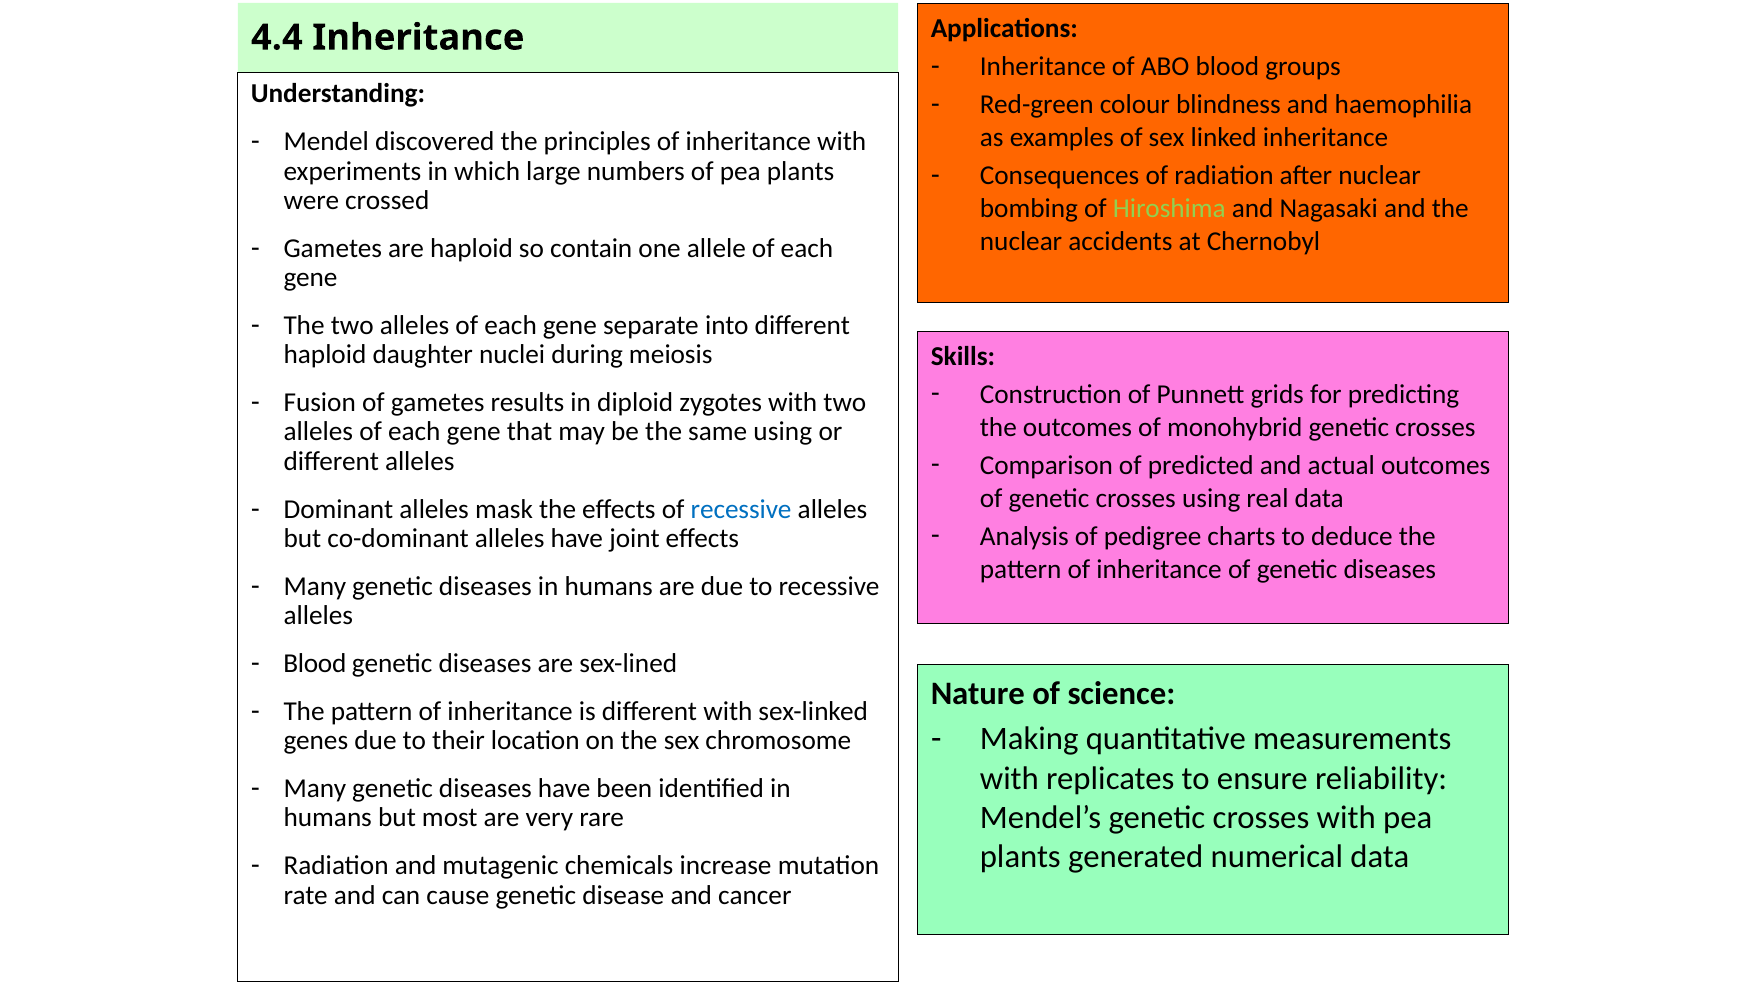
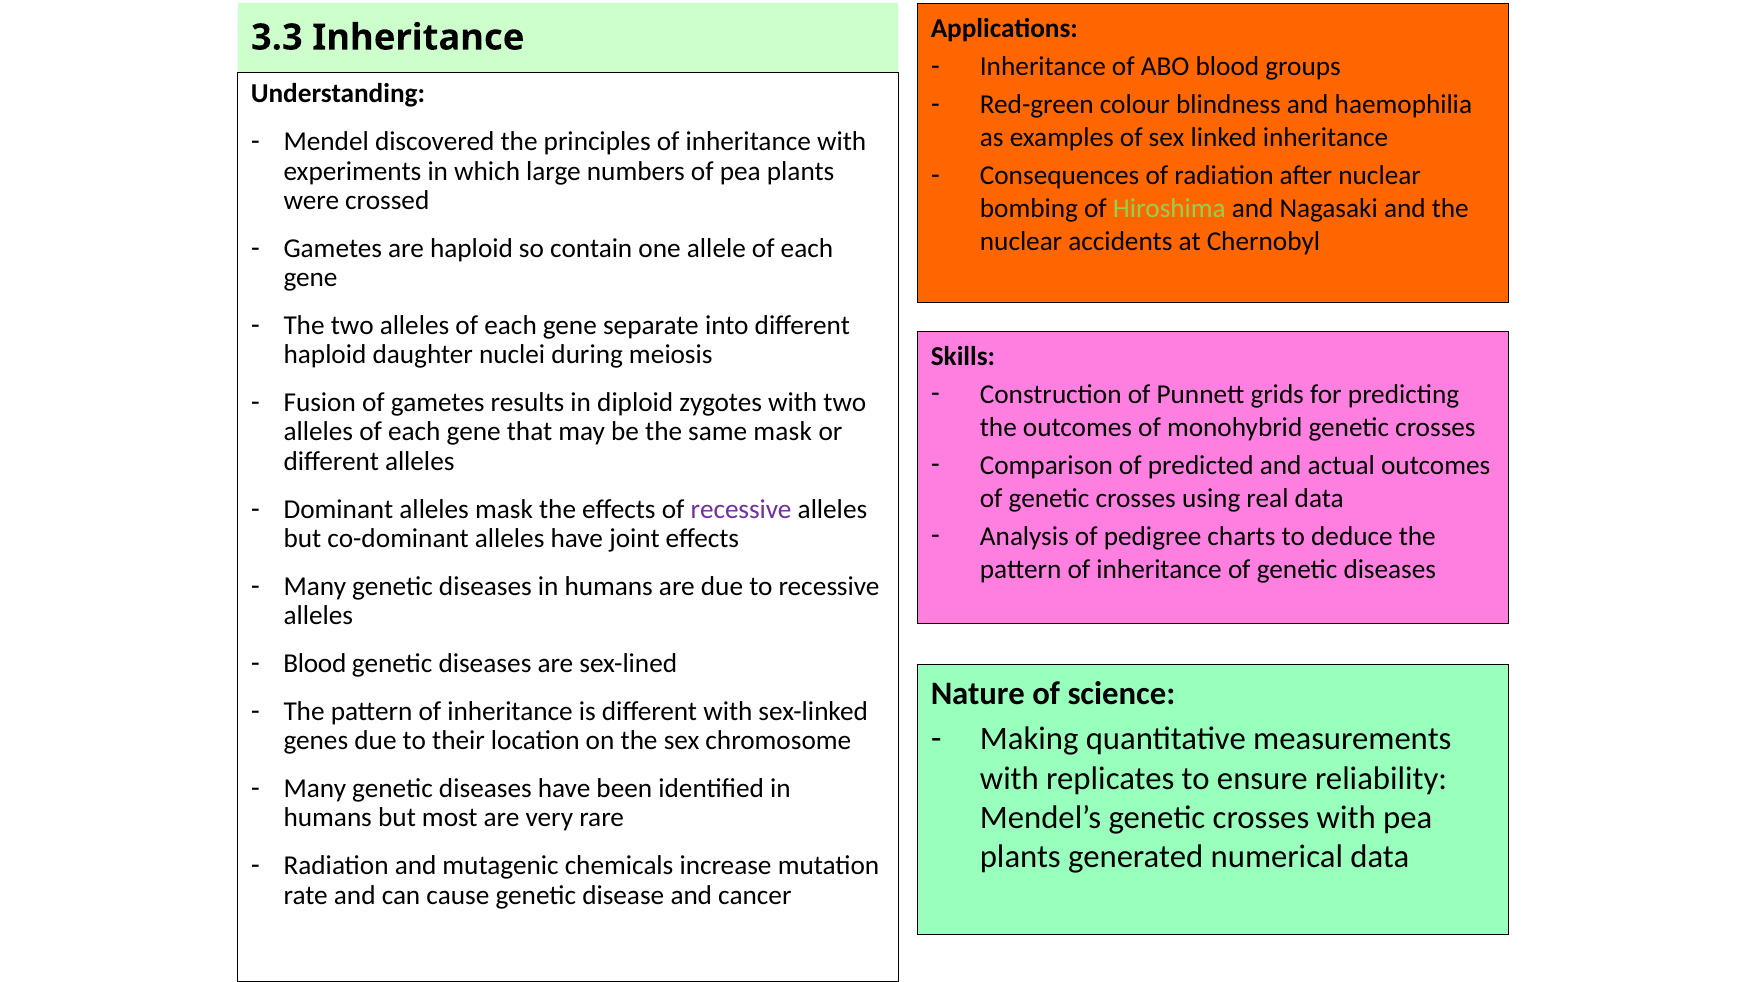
4.4: 4.4 -> 3.3
same using: using -> mask
recessive at (741, 509) colour: blue -> purple
